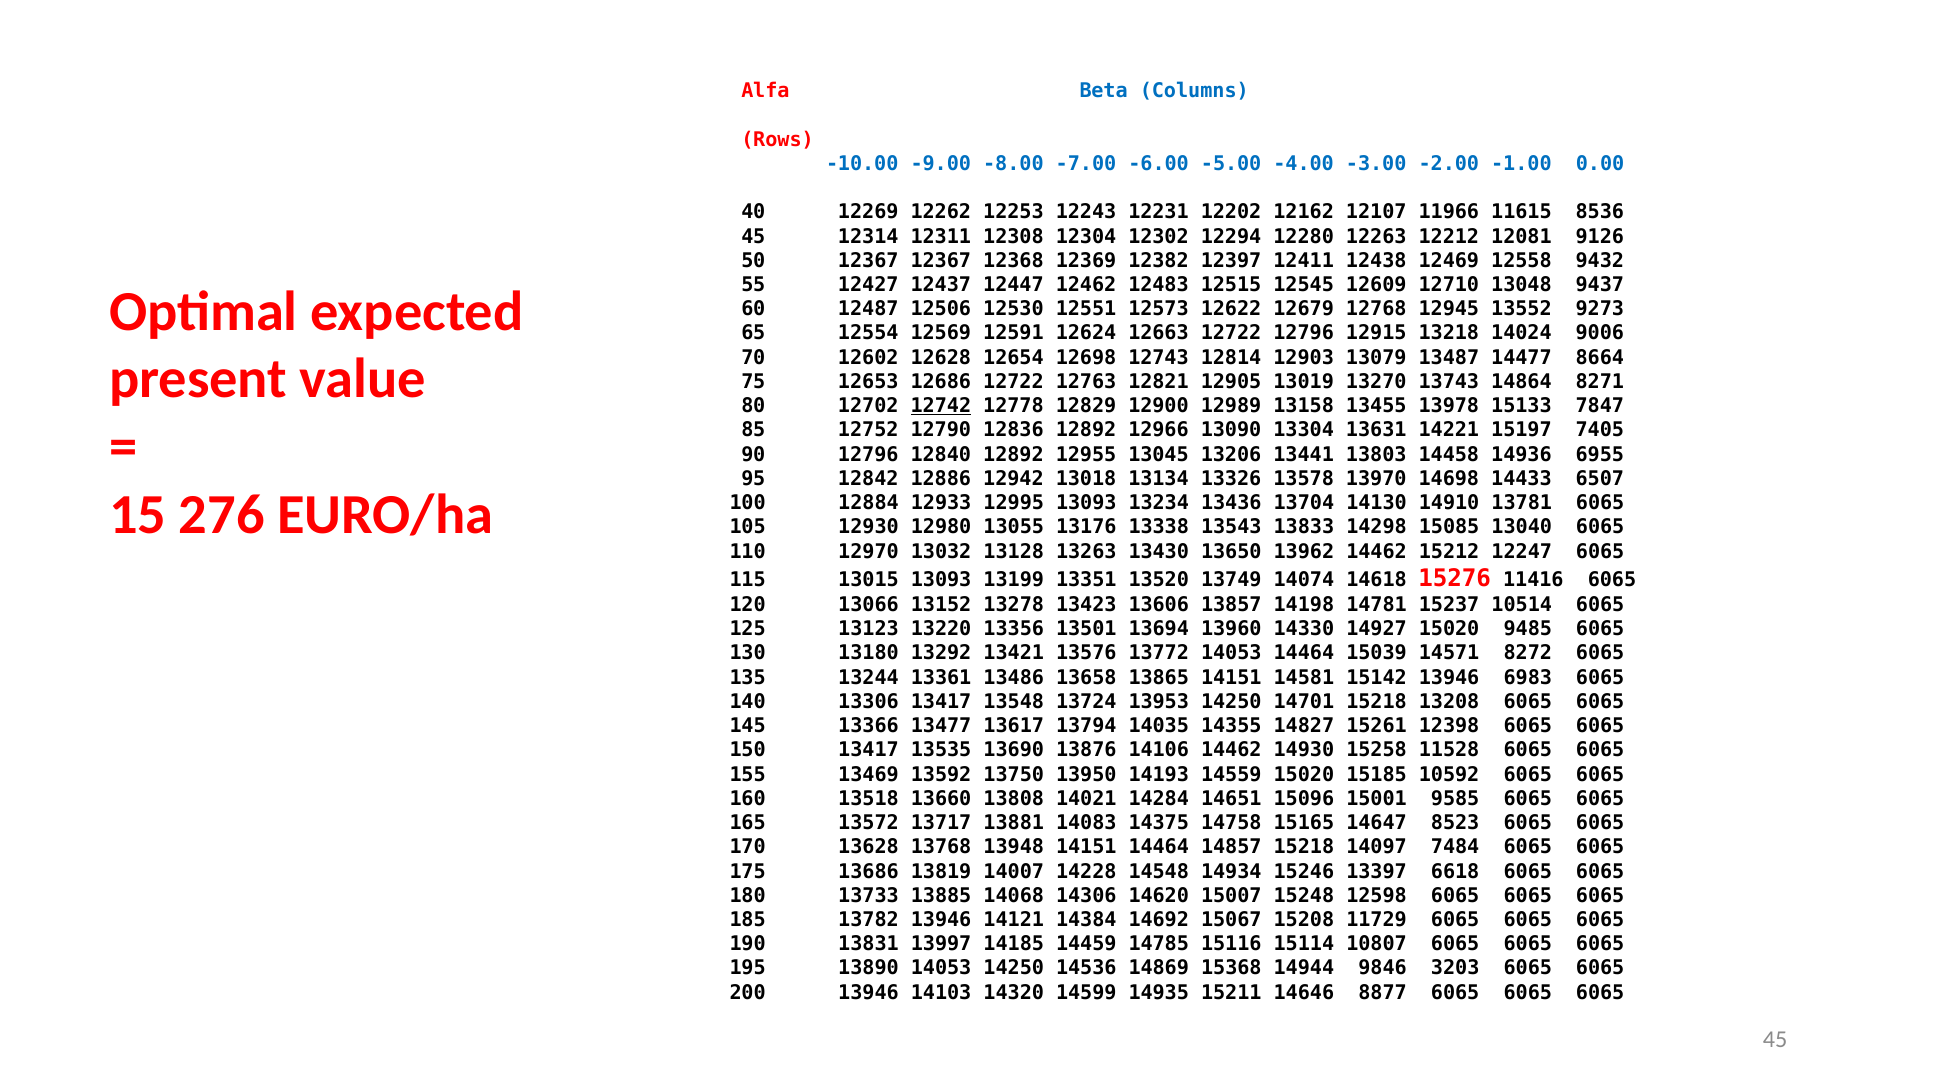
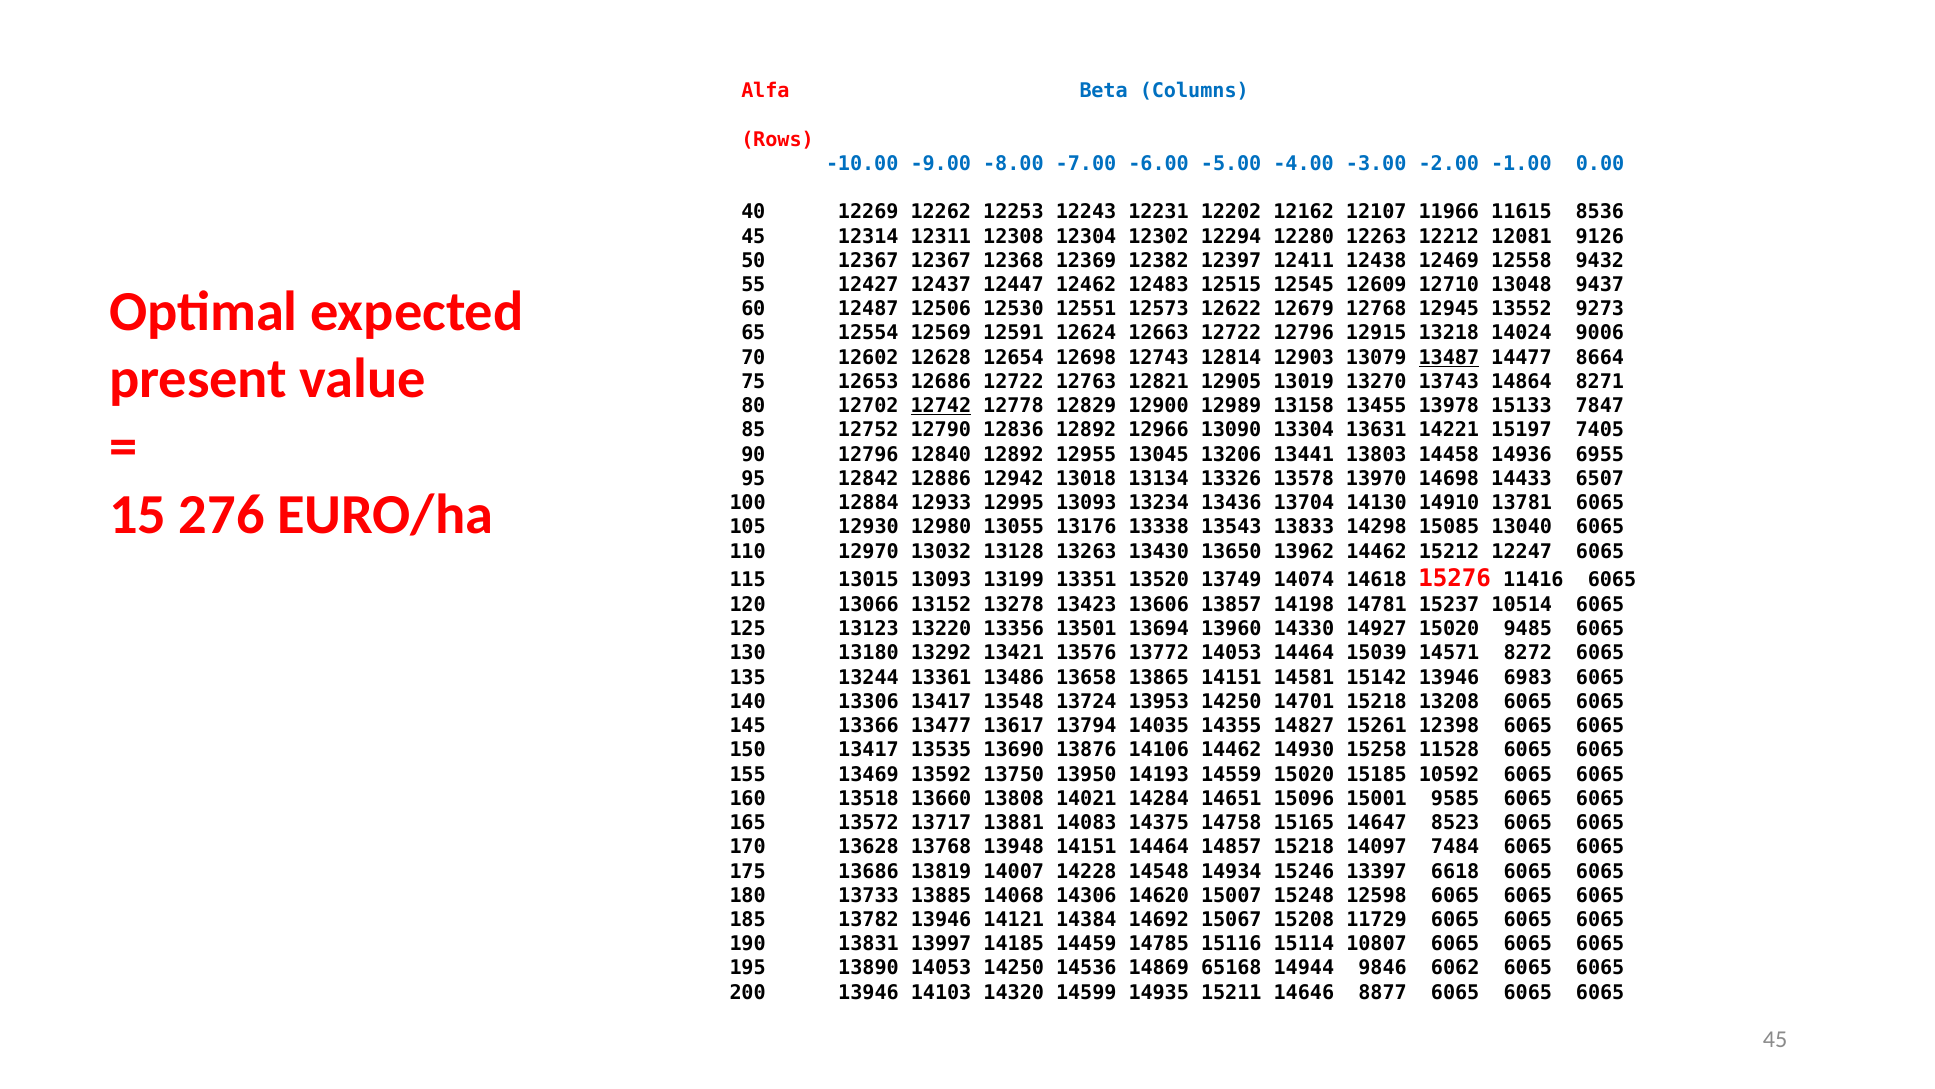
13487 underline: none -> present
15368: 15368 -> 65168
3203: 3203 -> 6062
